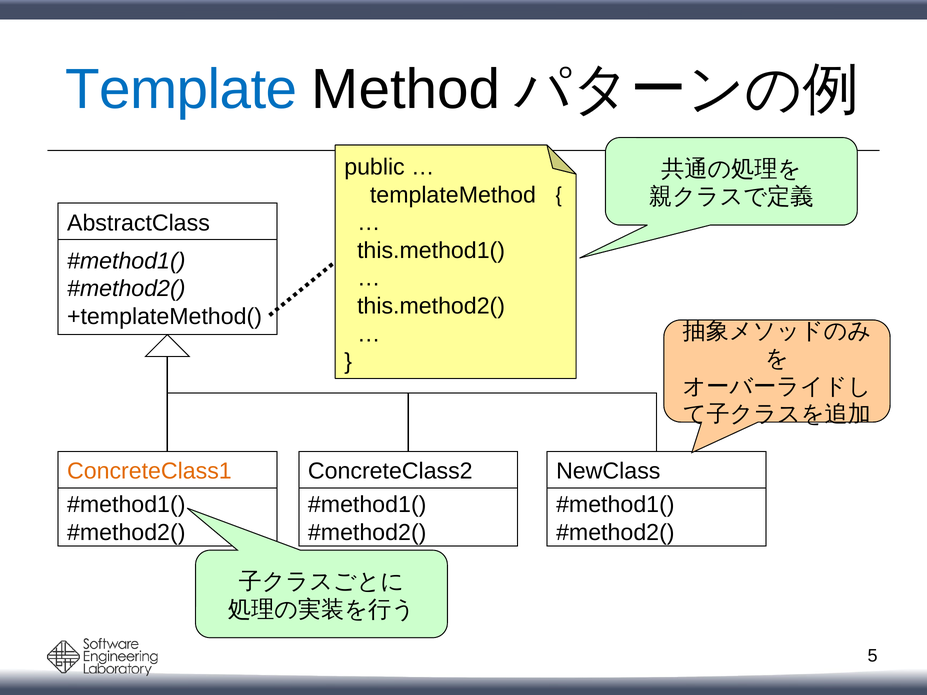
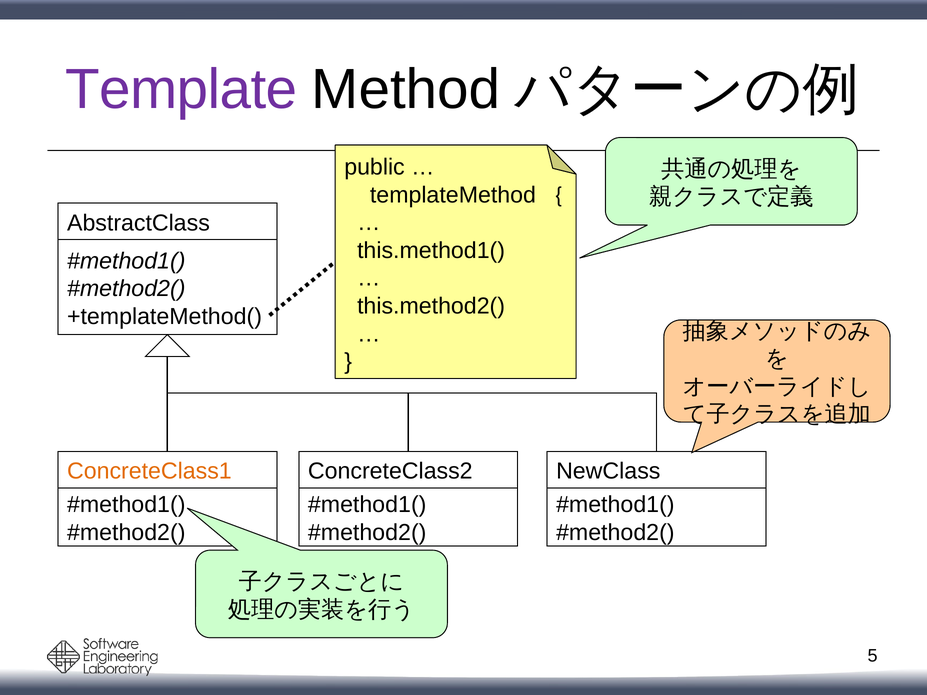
Template colour: blue -> purple
